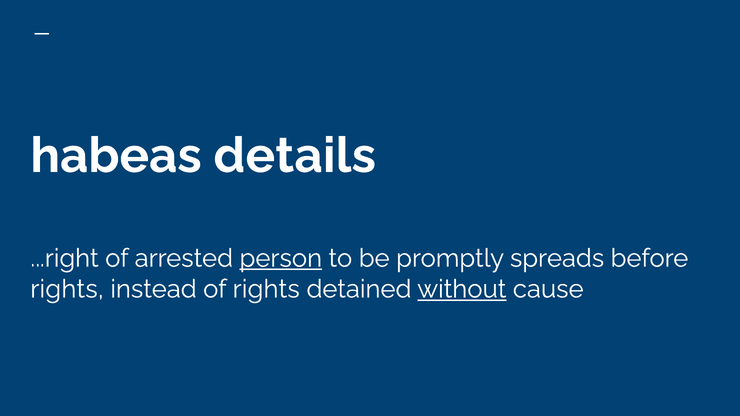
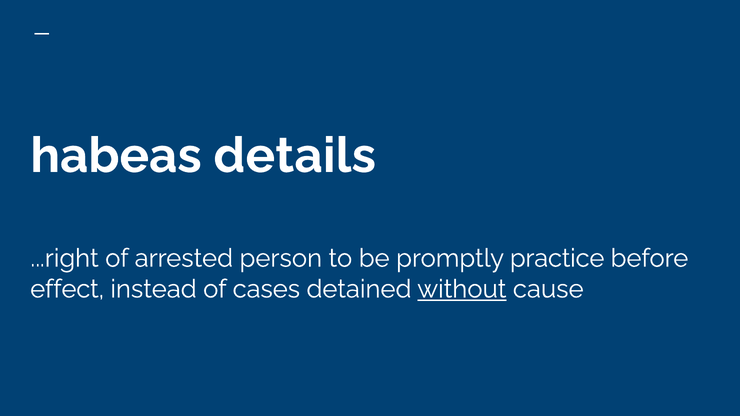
person underline: present -> none
spreads: spreads -> practice
rights at (67, 289): rights -> effect
of rights: rights -> cases
